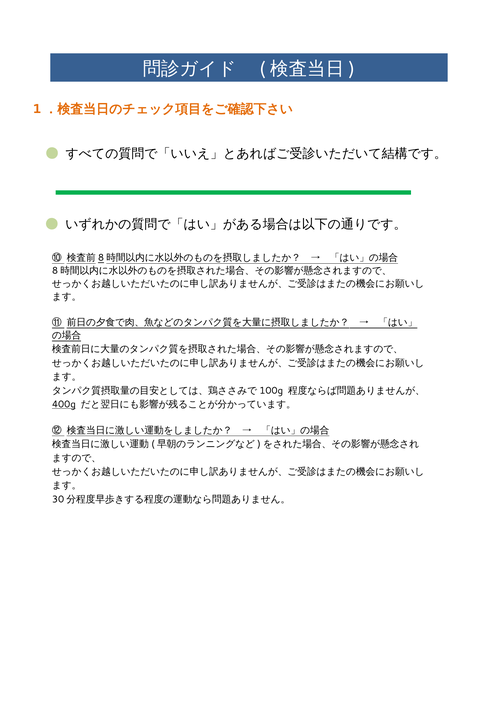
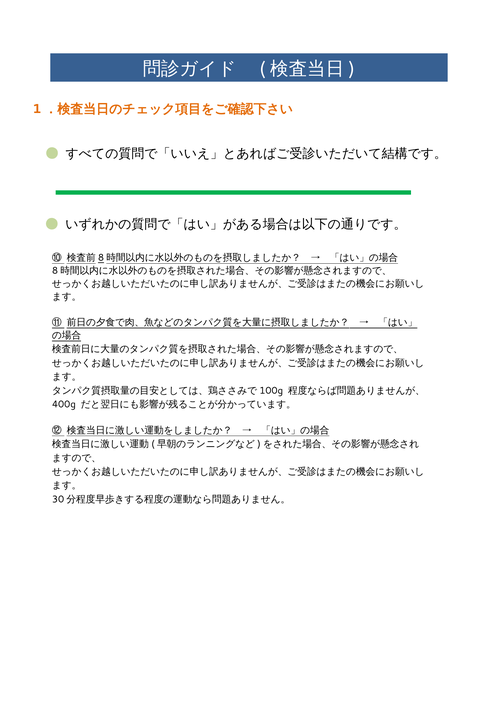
400g underline: present -> none
